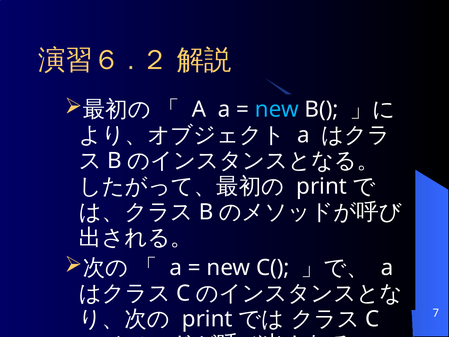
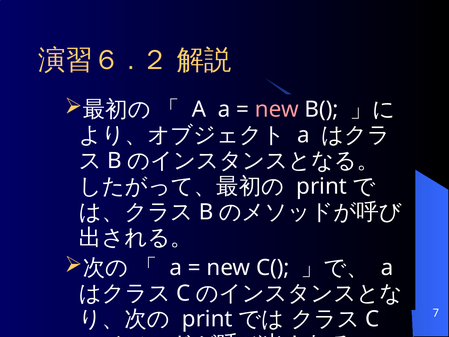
new at (277, 109) colour: light blue -> pink
